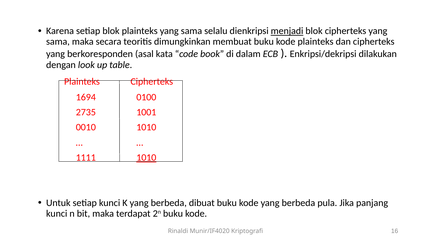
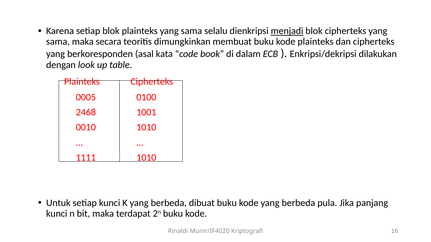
1694: 1694 -> 0005
2735: 2735 -> 2468
1010 at (146, 158) underline: present -> none
